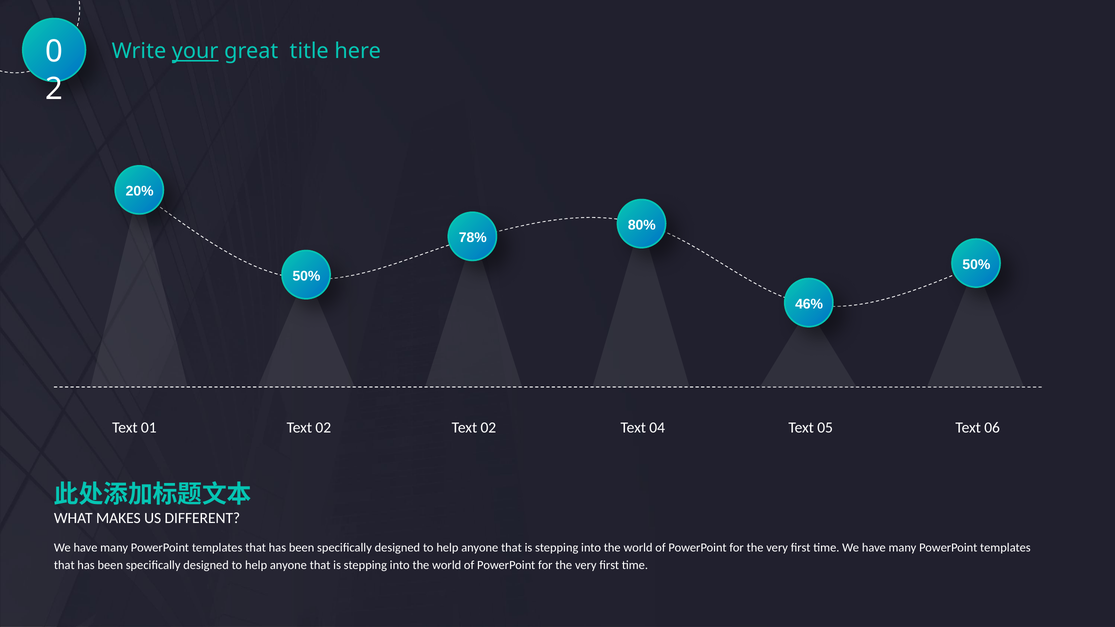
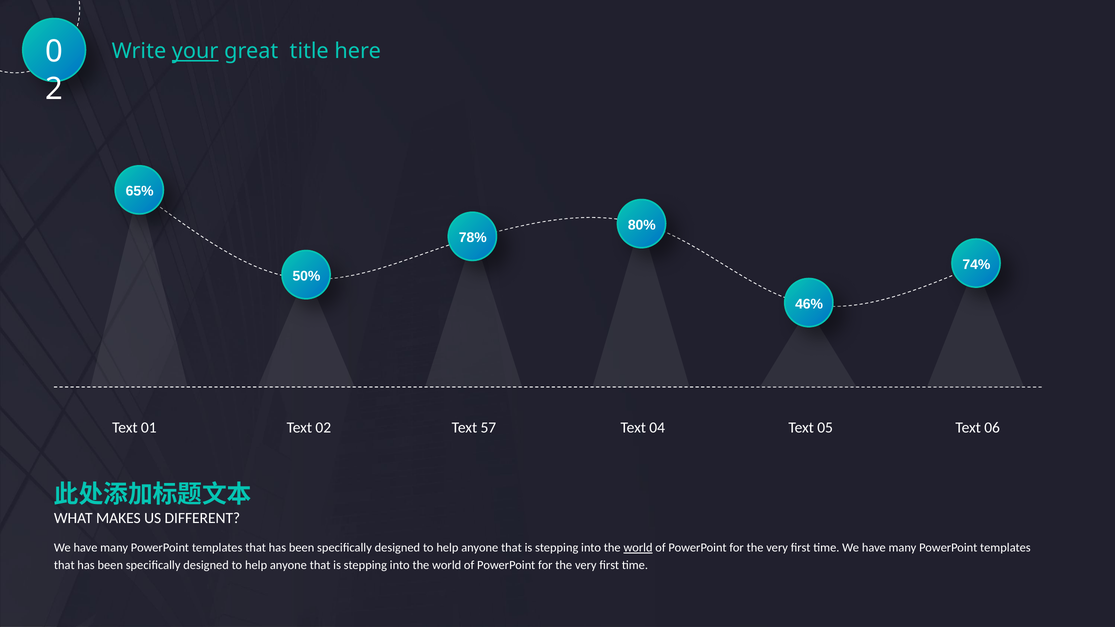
20%: 20% -> 65%
50% at (976, 265): 50% -> 74%
02 Text 02: 02 -> 57
world at (638, 548) underline: none -> present
